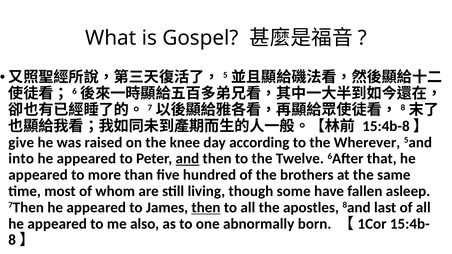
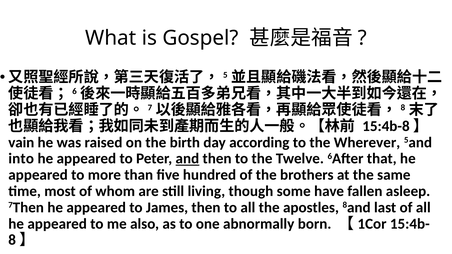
give: give -> vain
knee: knee -> birth
then at (206, 208) underline: present -> none
